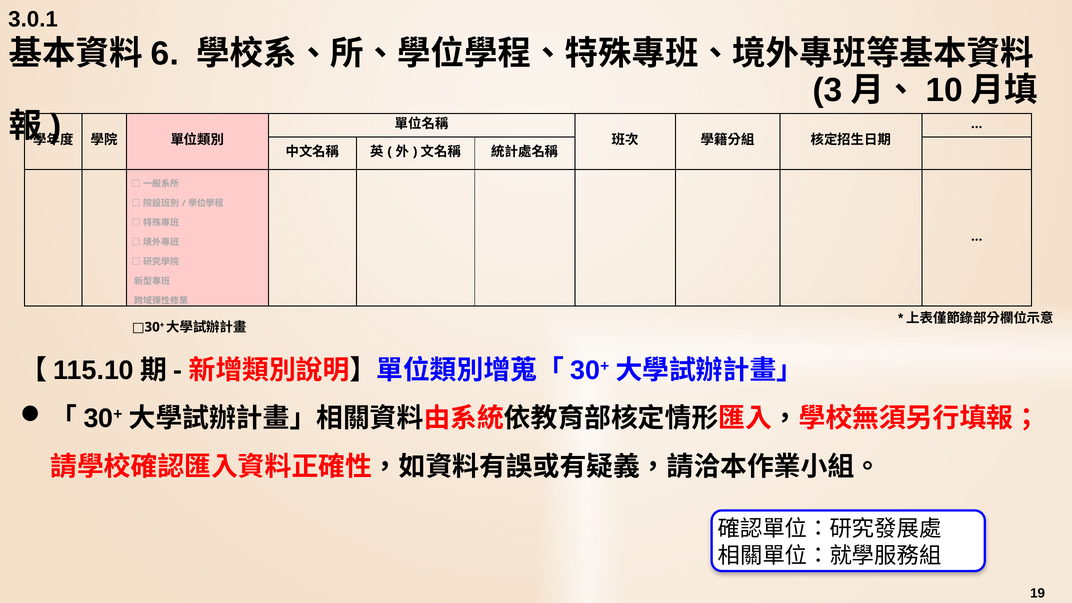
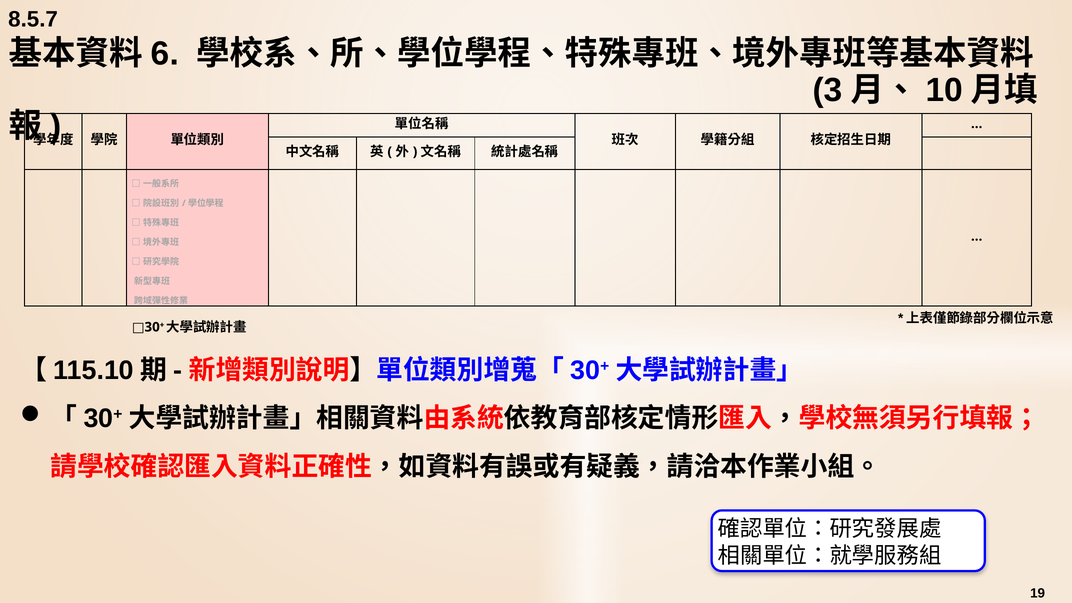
3.0.1: 3.0.1 -> 8.5.7
